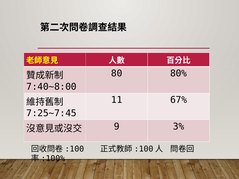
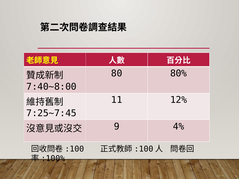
67%: 67% -> 12%
3%: 3% -> 4%
